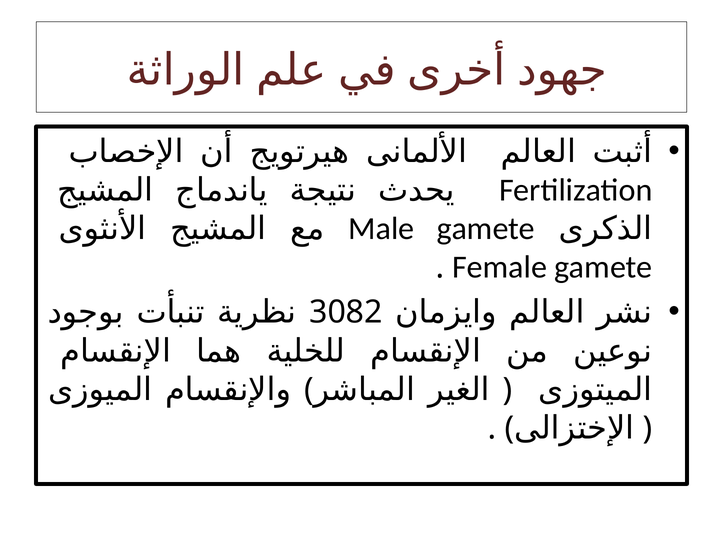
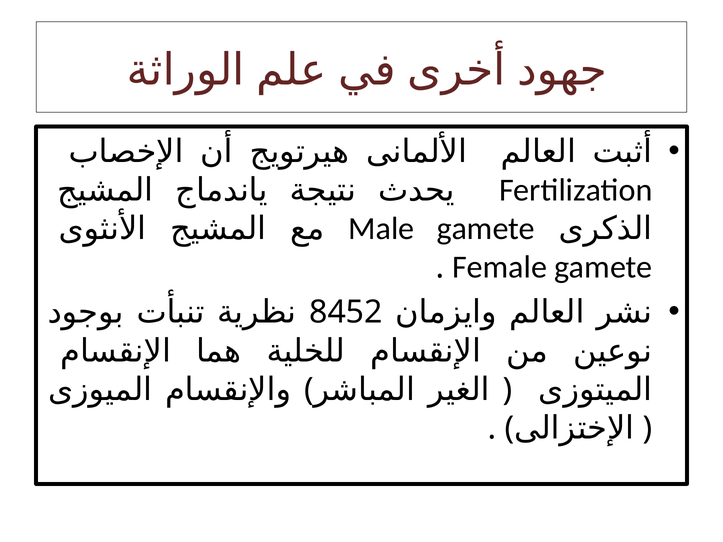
3082: 3082 -> 8452
